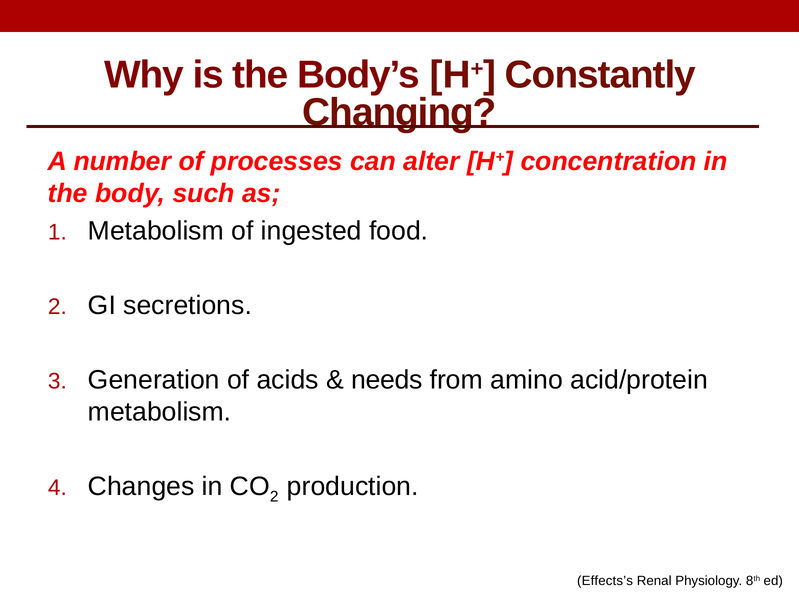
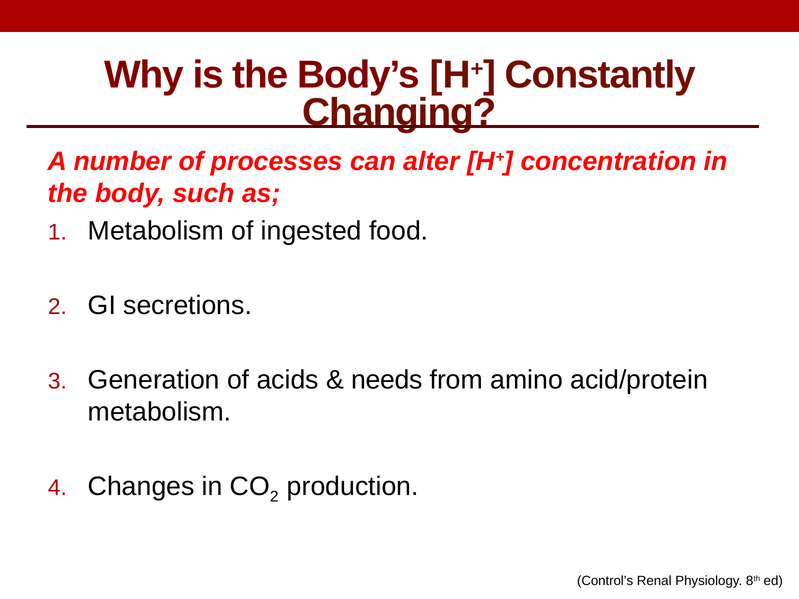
Effects’s: Effects’s -> Control’s
